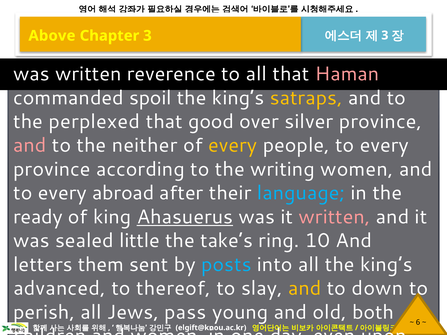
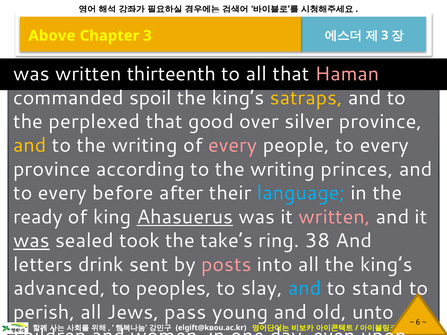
reverence: reverence -> thirteenth
and at (30, 146) colour: pink -> yellow
neither at (145, 146): neither -> writing
every at (233, 146) colour: yellow -> pink
writing women: women -> princes
abroad: abroad -> before
was at (31, 241) underline: none -> present
little: little -> took
10: 10 -> 38
them: them -> drink
posts colour: light blue -> pink
thereof: thereof -> peoples
and at (305, 289) colour: yellow -> light blue
down: down -> stand
both: both -> unto
